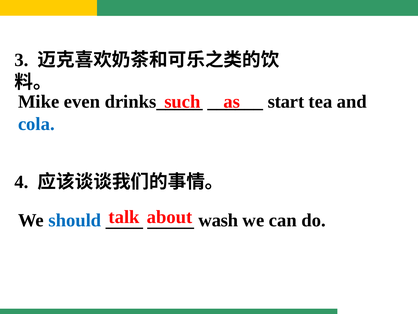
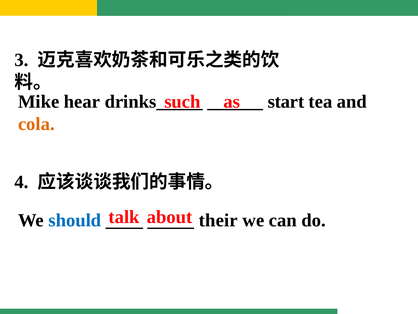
even: even -> hear
cola colour: blue -> orange
wash: wash -> their
